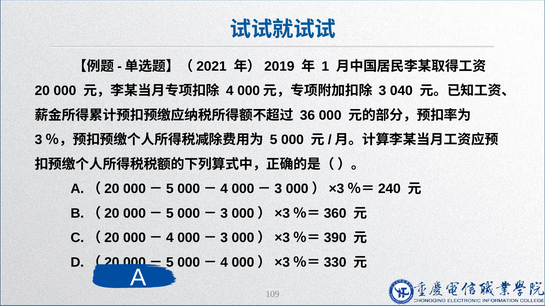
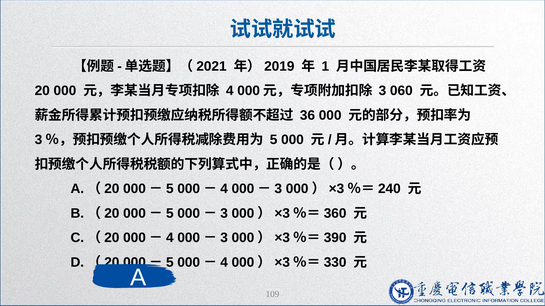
040: 040 -> 060
